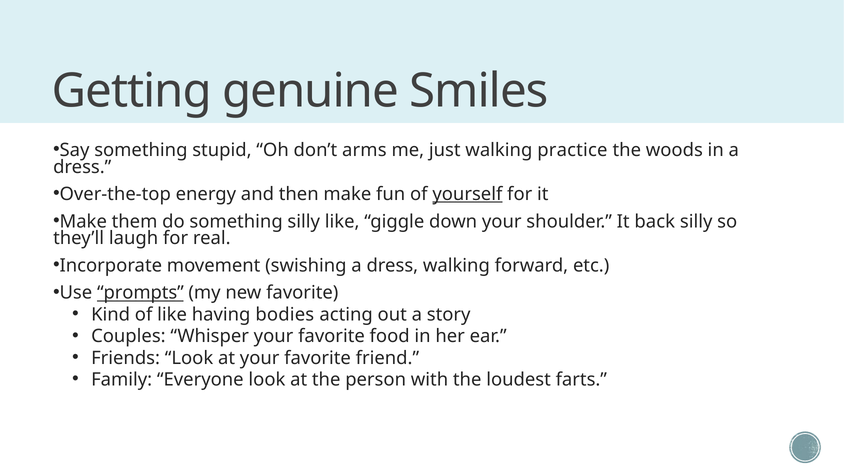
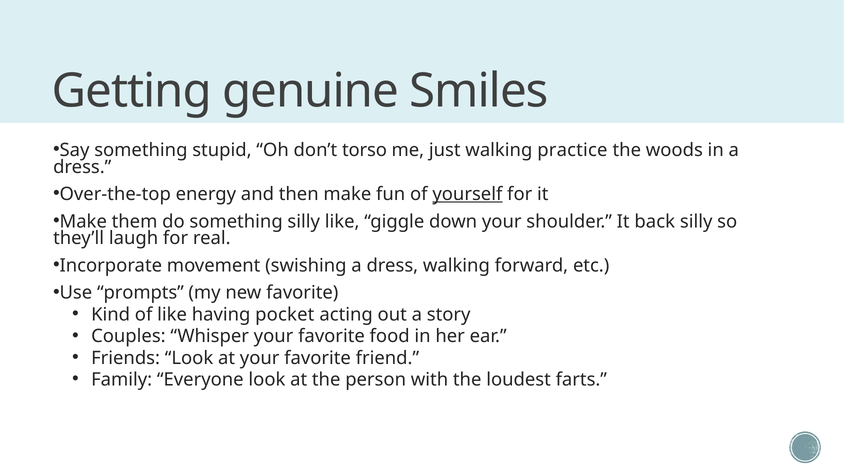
arms: arms -> torso
prompts underline: present -> none
bodies: bodies -> pocket
